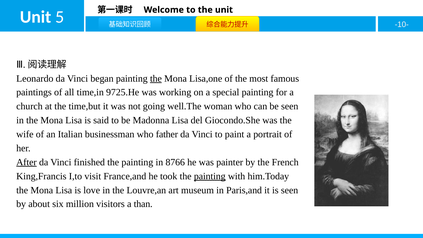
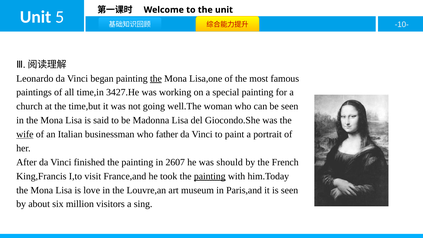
9725.He: 9725.He -> 3427.He
wife underline: none -> present
After underline: present -> none
8766: 8766 -> 2607
painter: painter -> should
than: than -> sing
